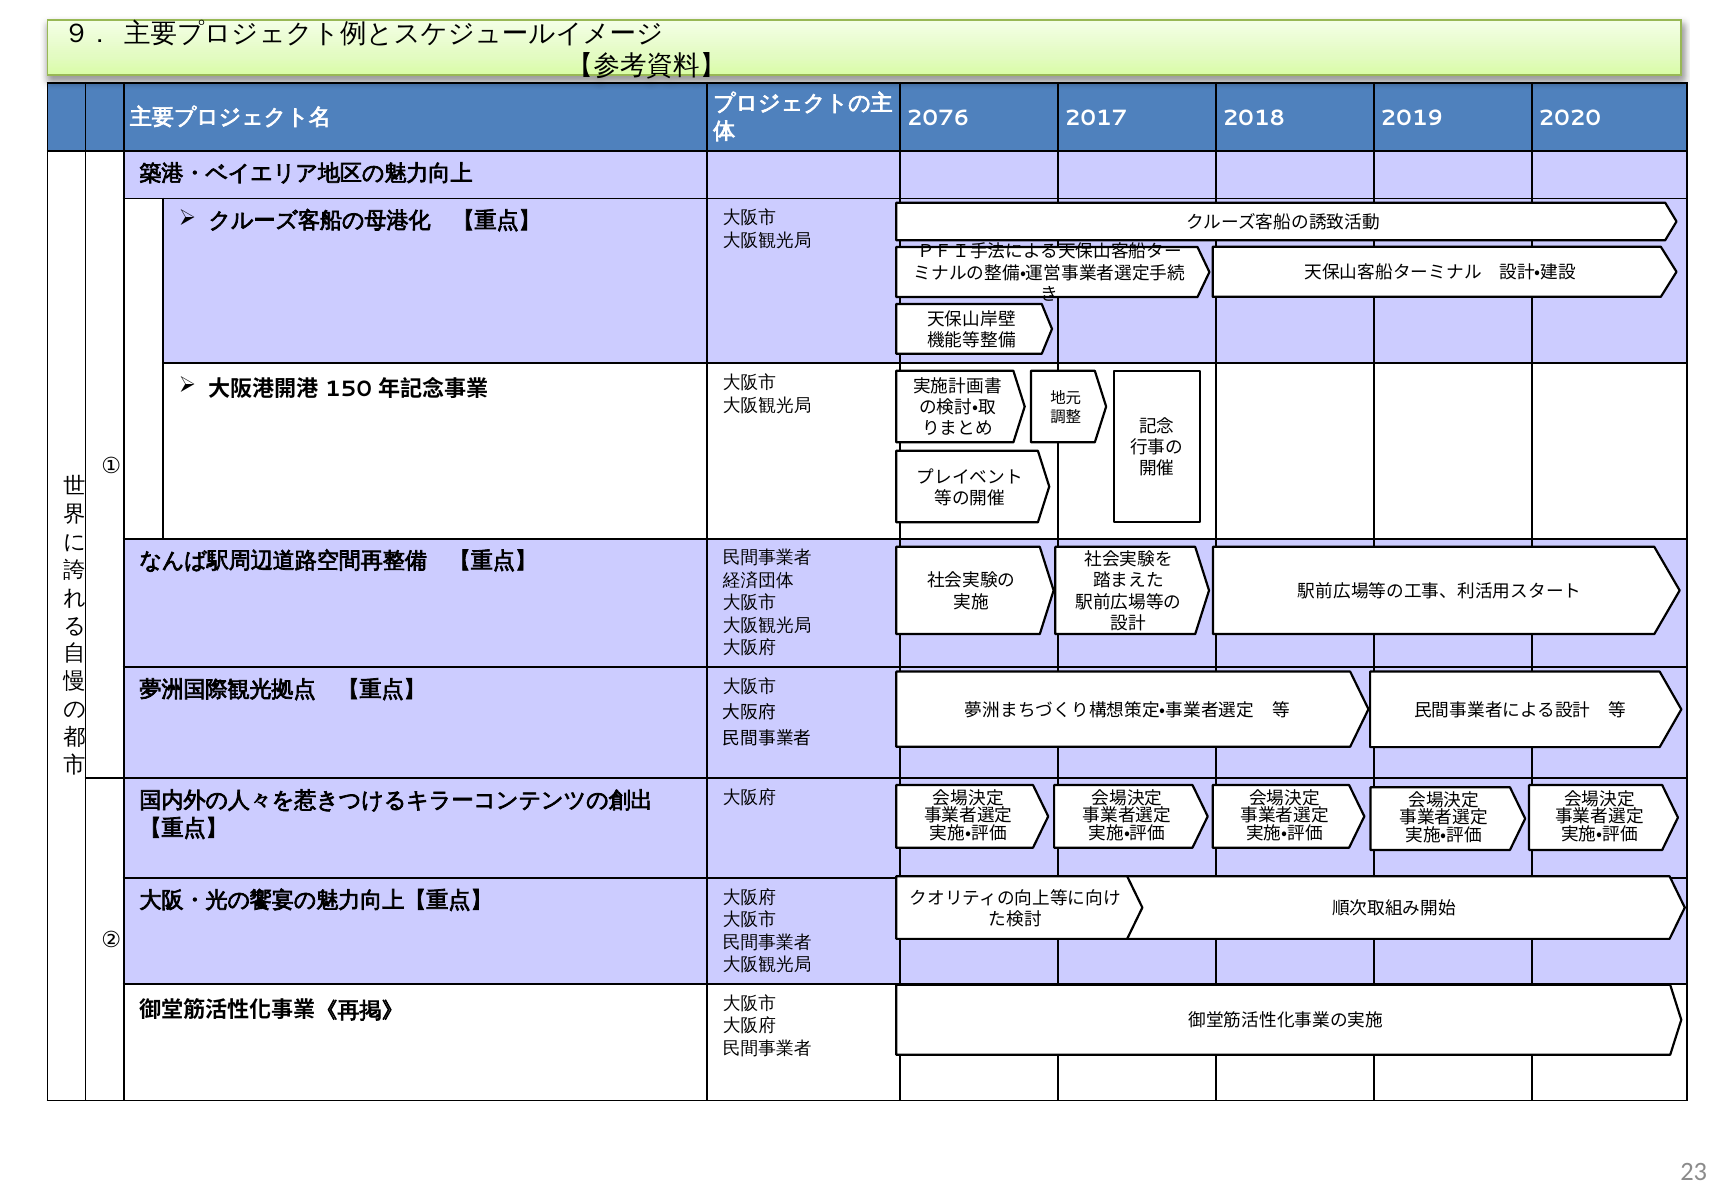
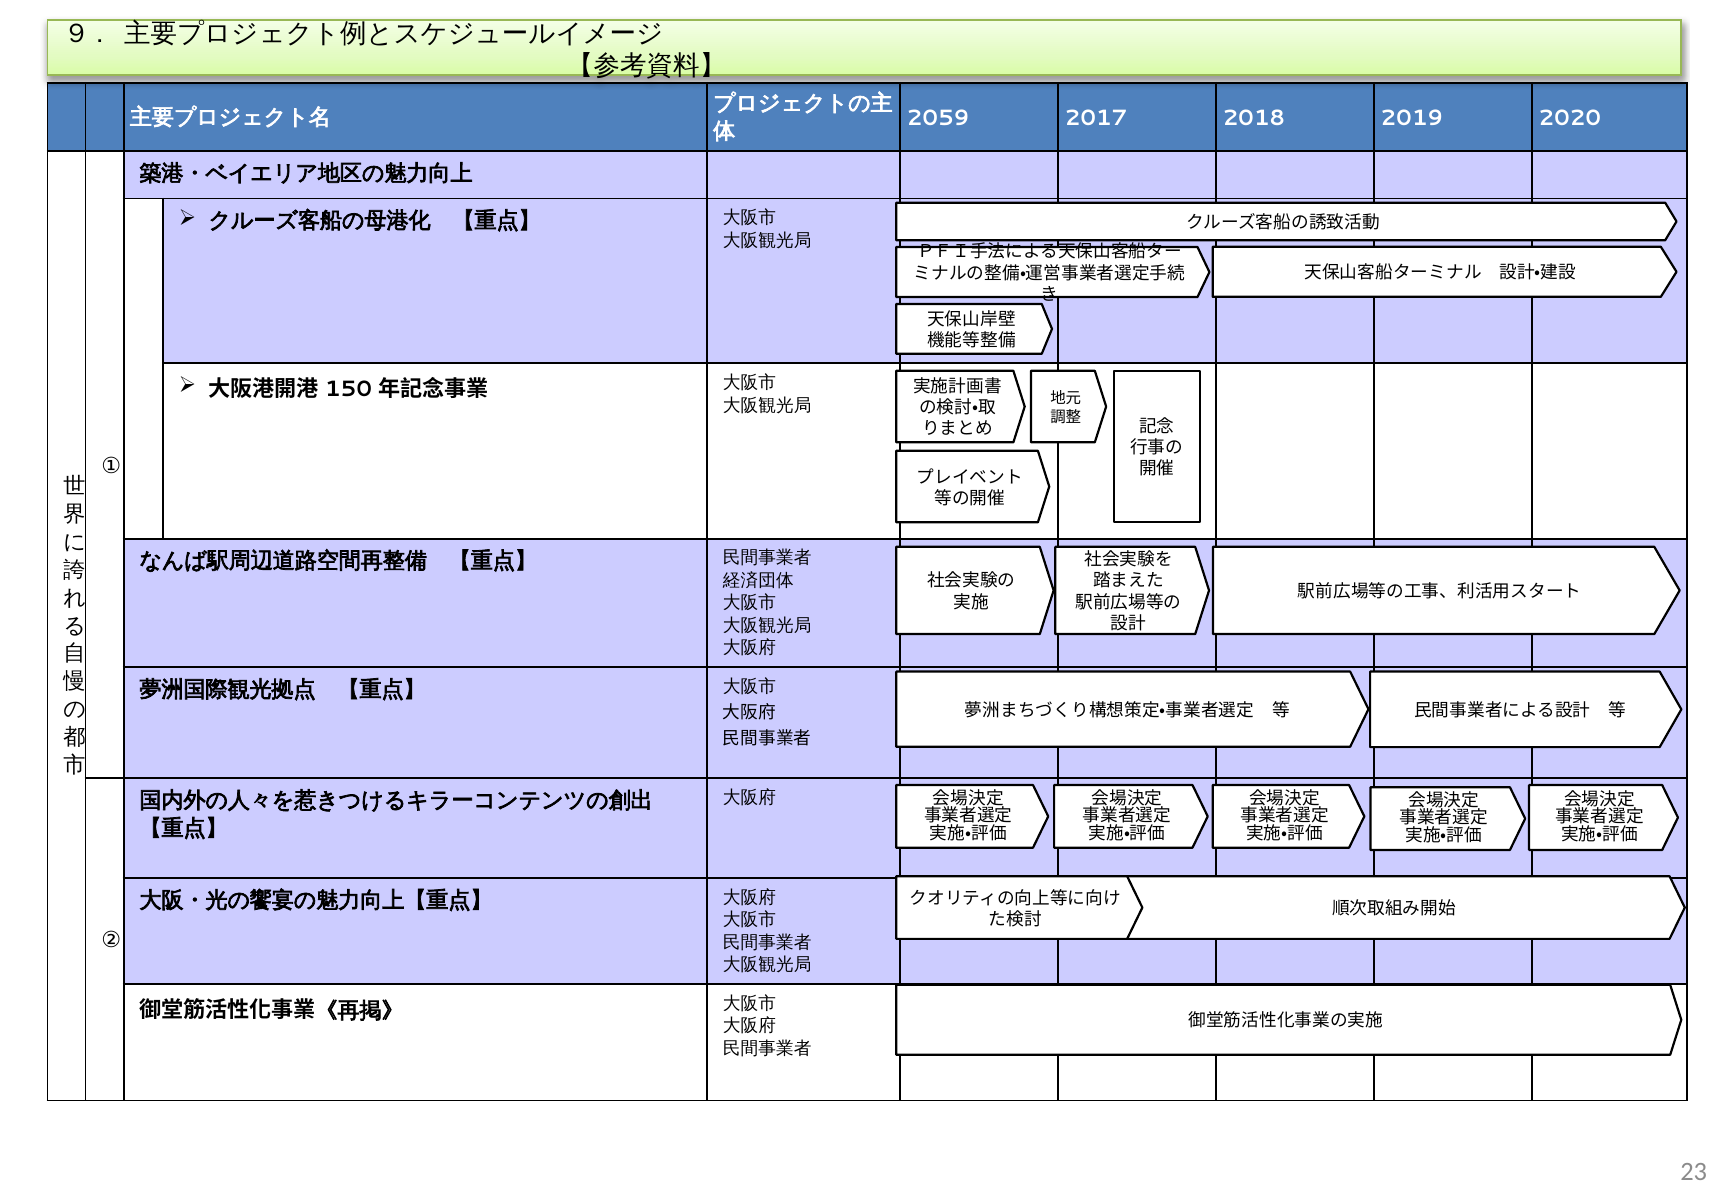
2076: 2076 -> 2059
